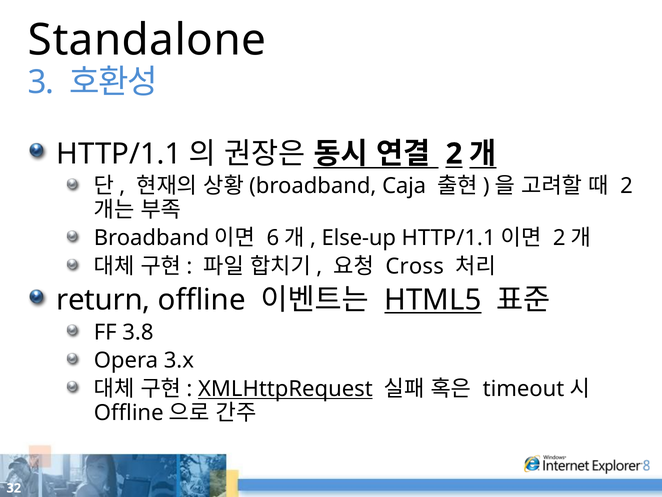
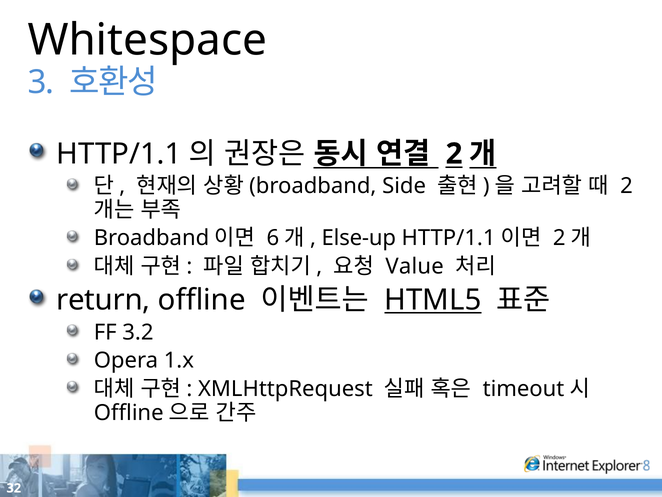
Standalone: Standalone -> Whitespace
Caja: Caja -> Side
Cross: Cross -> Value
3.8: 3.8 -> 3.2
3.x: 3.x -> 1.x
XMLHttpRequest underline: present -> none
